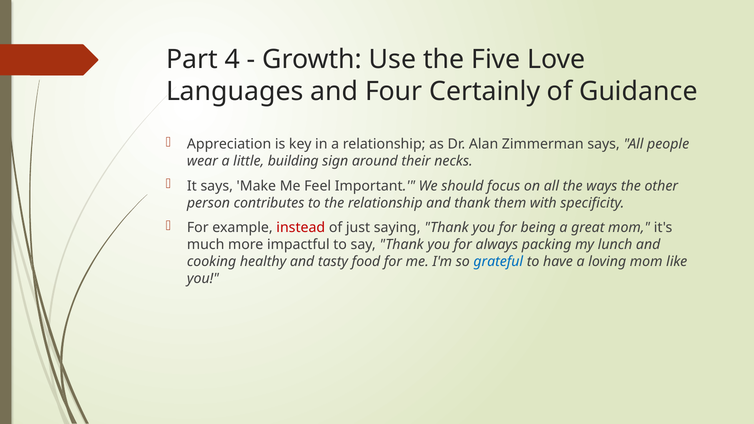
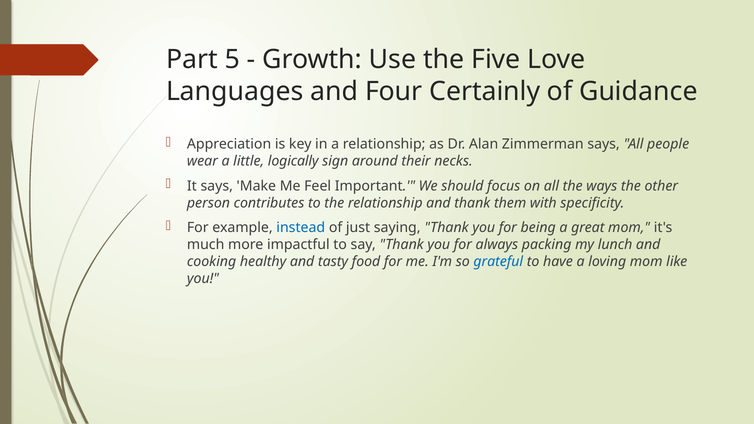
4: 4 -> 5
building: building -> logically
instead colour: red -> blue
